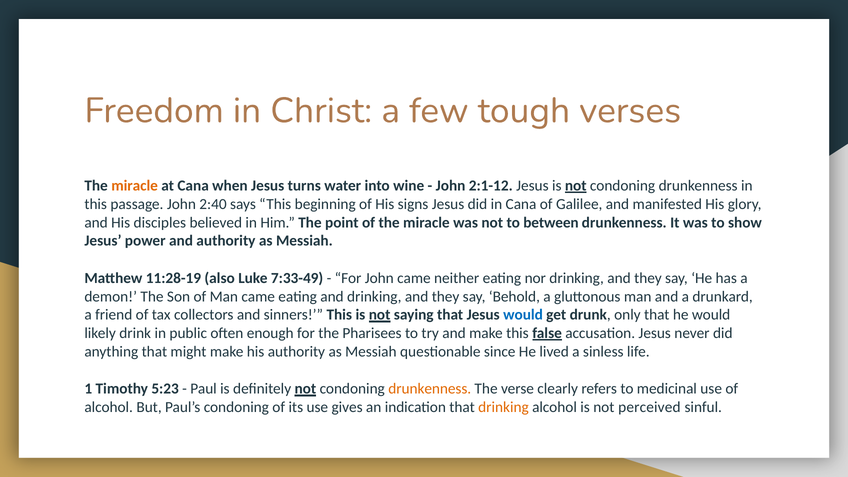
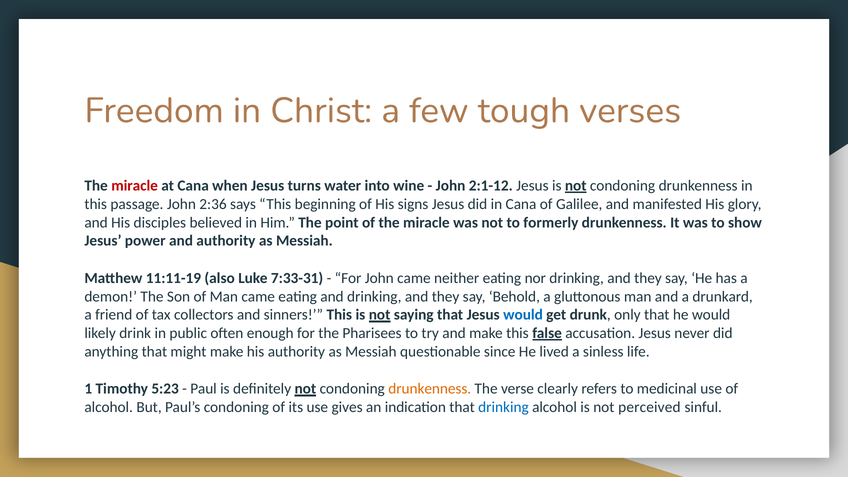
miracle at (135, 186) colour: orange -> red
2:40: 2:40 -> 2:36
between: between -> formerly
11:28-19: 11:28-19 -> 11:11-19
7:33-49: 7:33-49 -> 7:33-31
drinking at (503, 407) colour: orange -> blue
